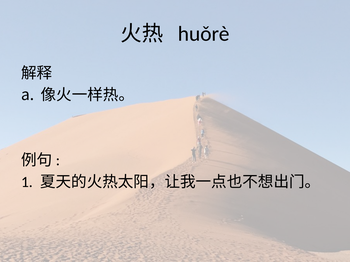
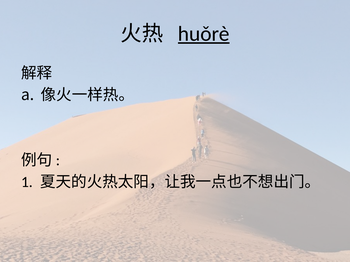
huǒrè underline: none -> present
